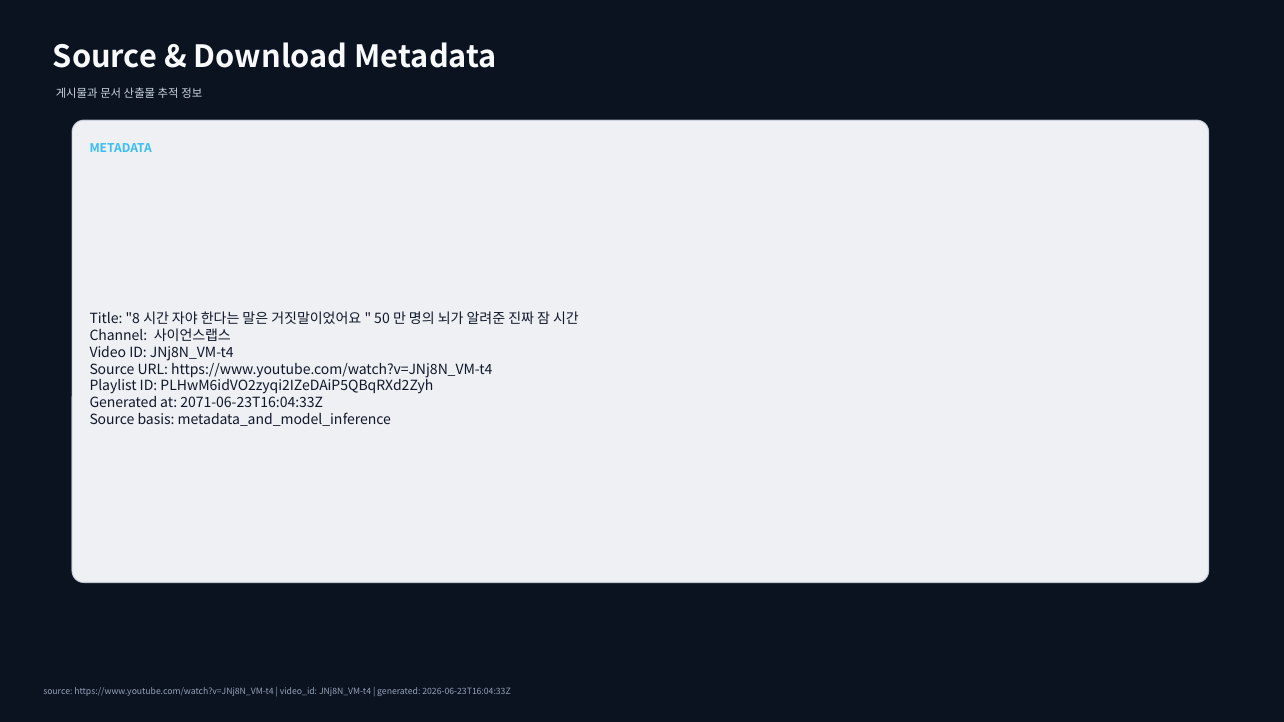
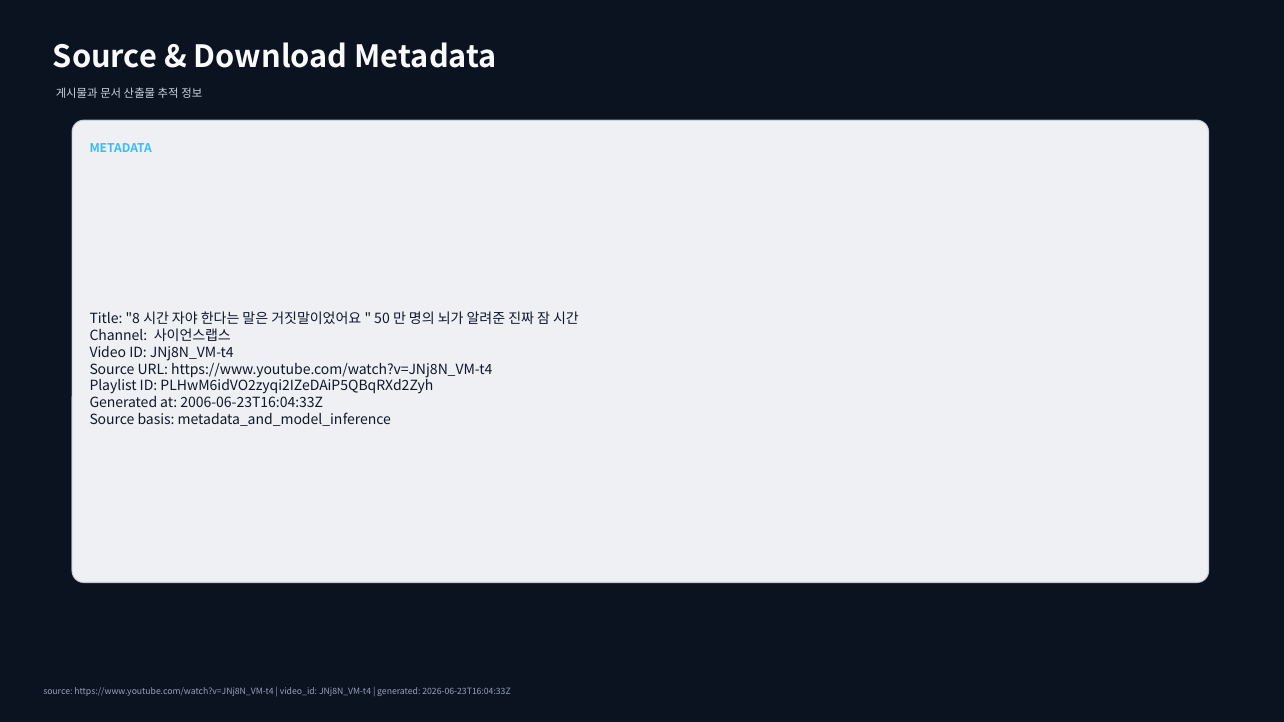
2071-06-23T16:04:33Z: 2071-06-23T16:04:33Z -> 2006-06-23T16:04:33Z
